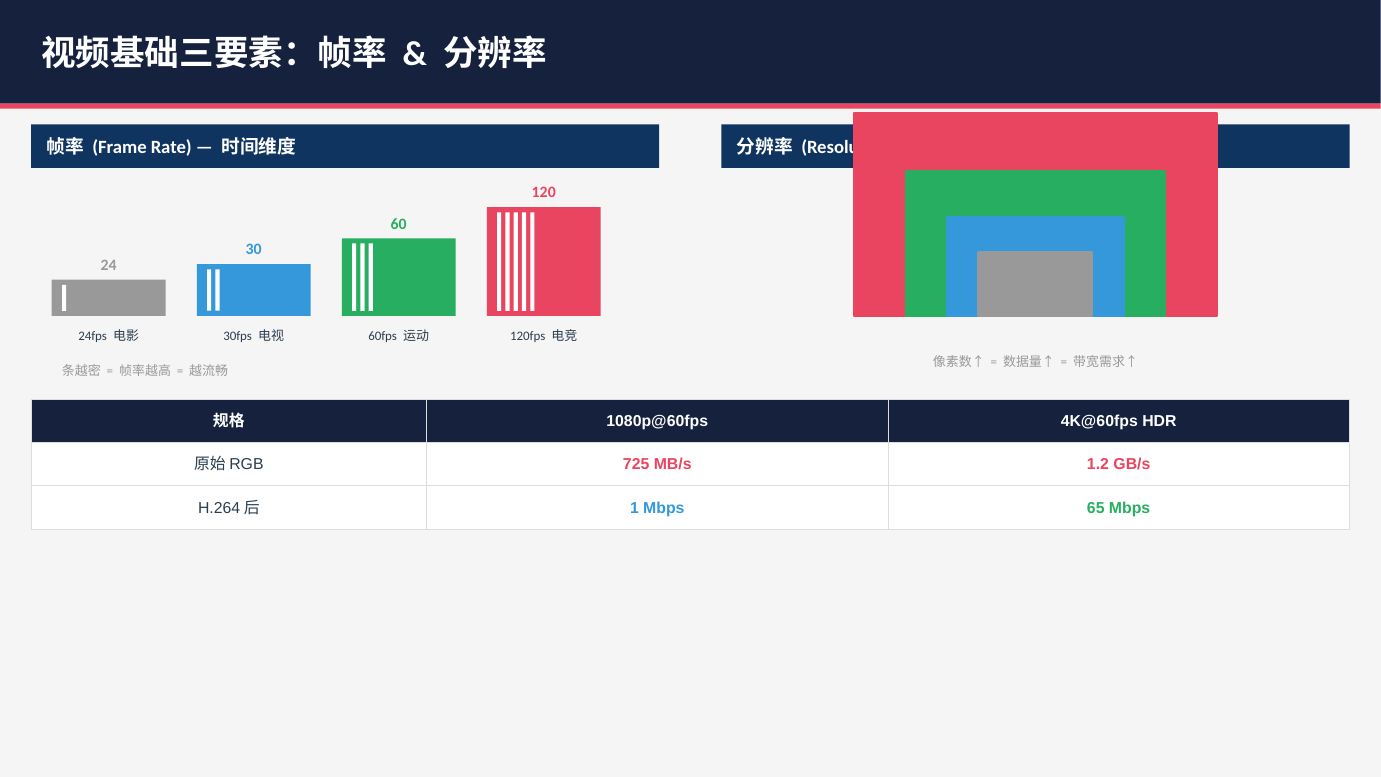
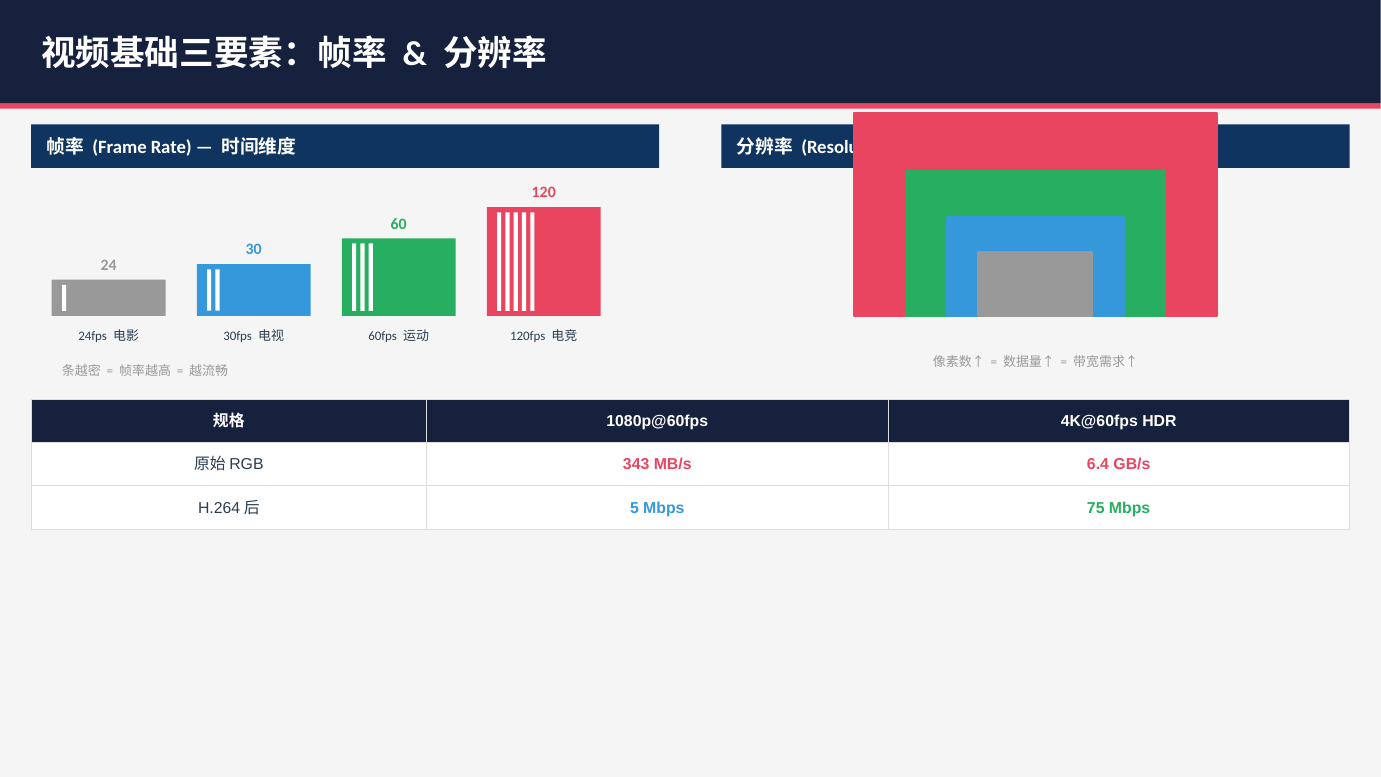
725: 725 -> 343
1.2: 1.2 -> 6.4
1: 1 -> 5
65: 65 -> 75
